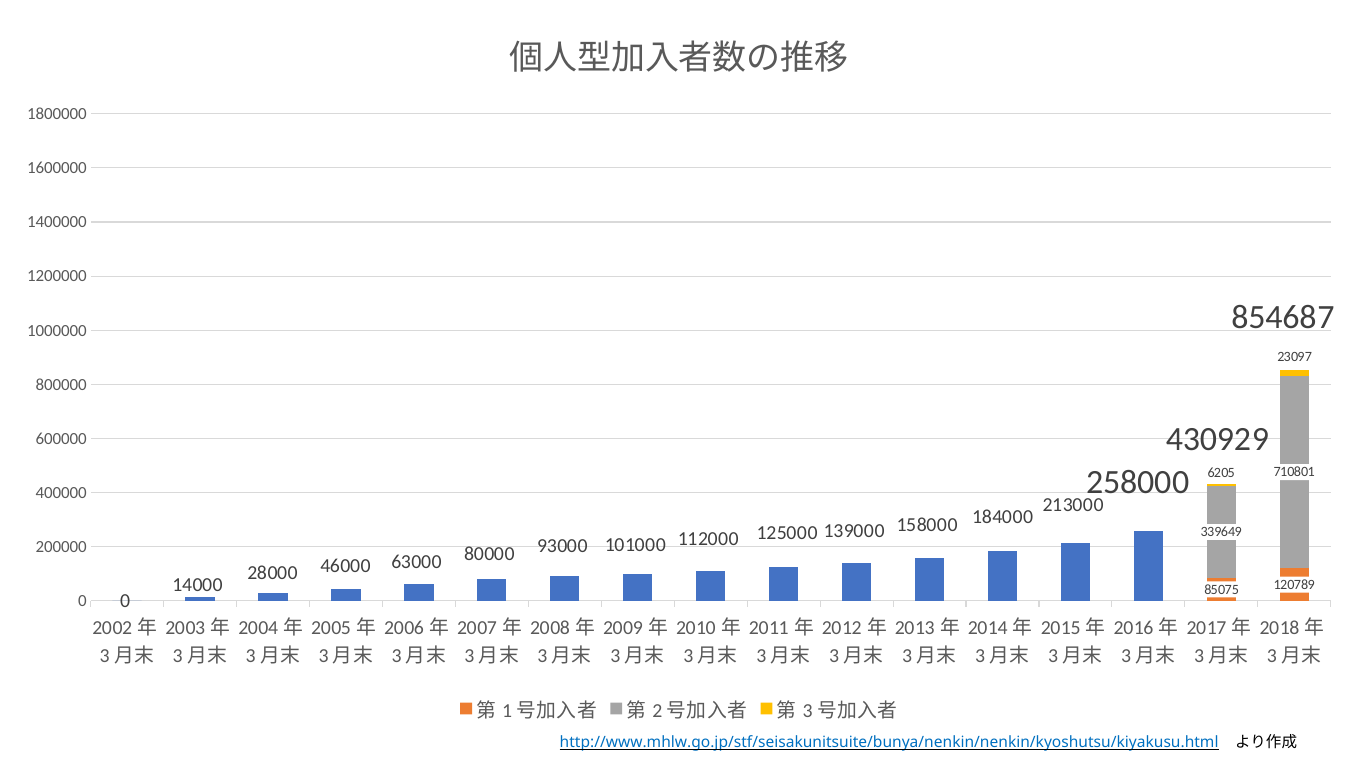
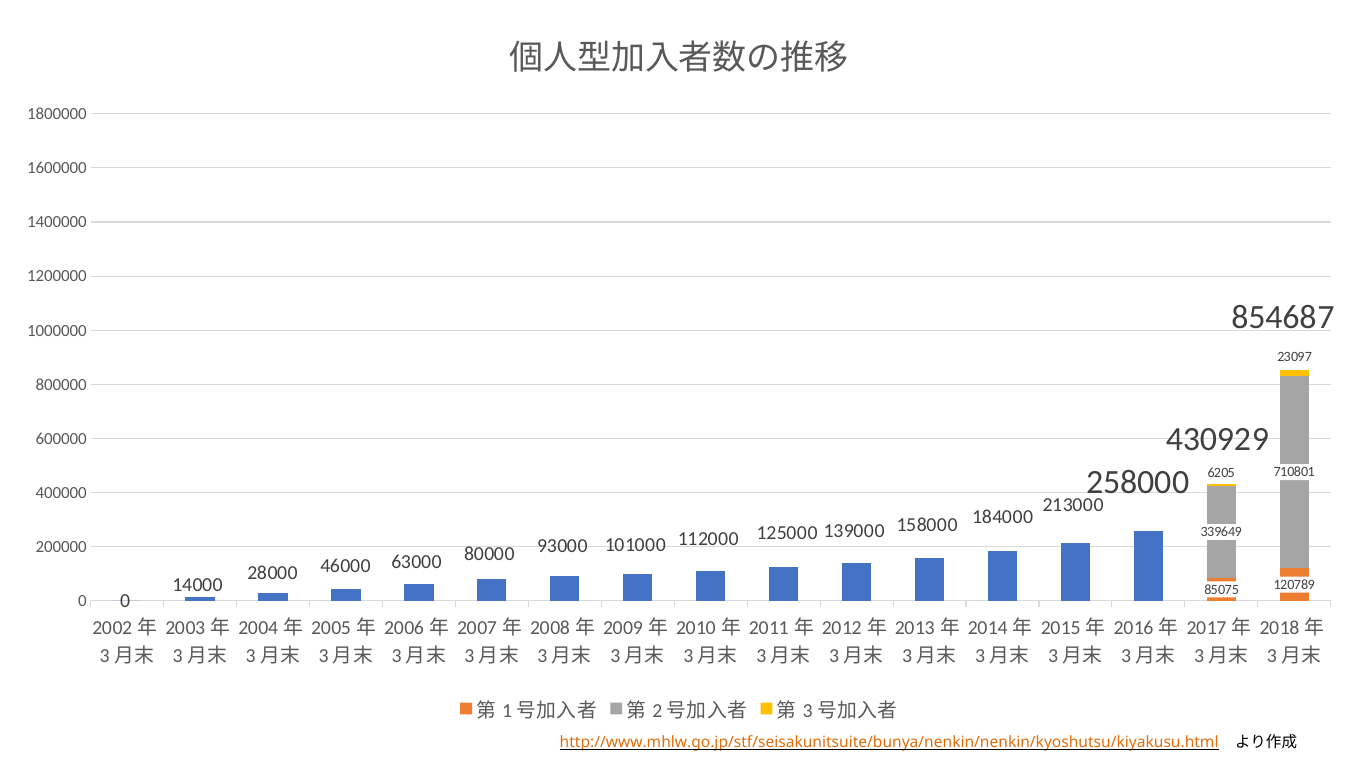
http://www.mhlw.go.jp/stf/seisakunitsuite/bunya/nenkin/nenkin/kyoshutsu/kiyakusu.html colour: blue -> orange
